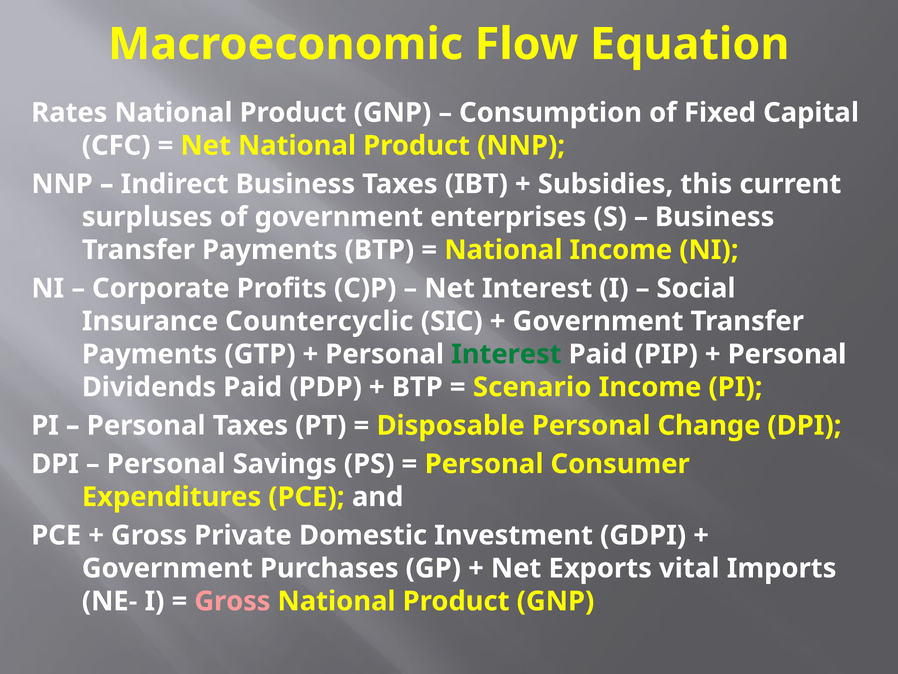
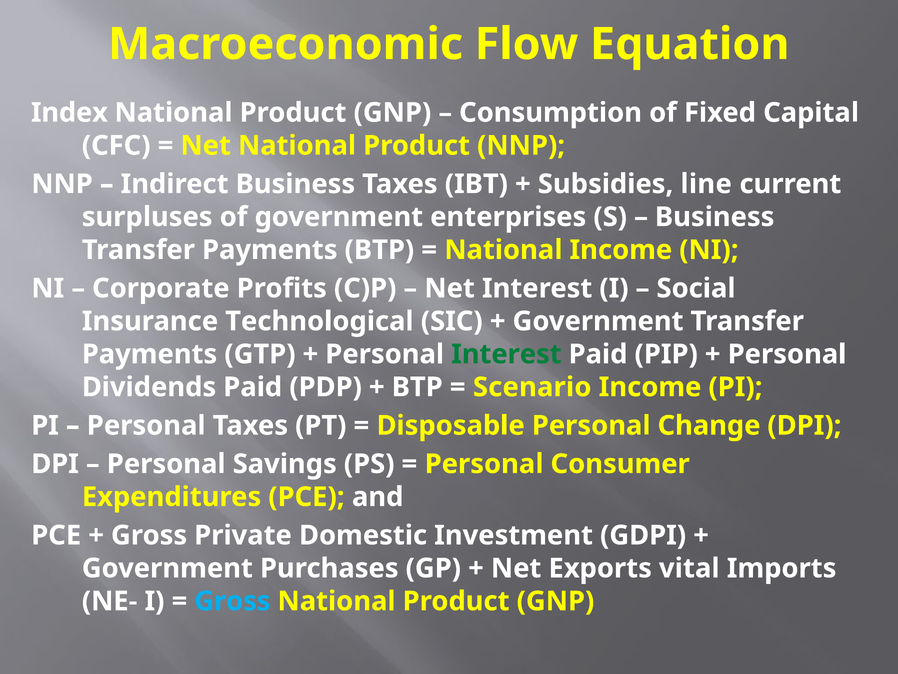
Rates: Rates -> Index
this: this -> line
Countercyclic: Countercyclic -> Technological
Gross at (232, 601) colour: pink -> light blue
